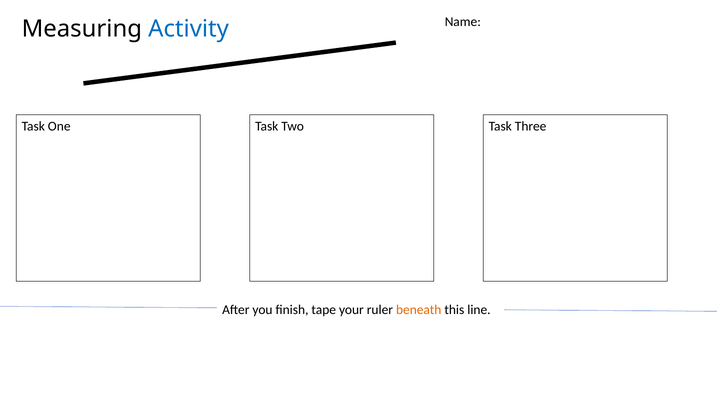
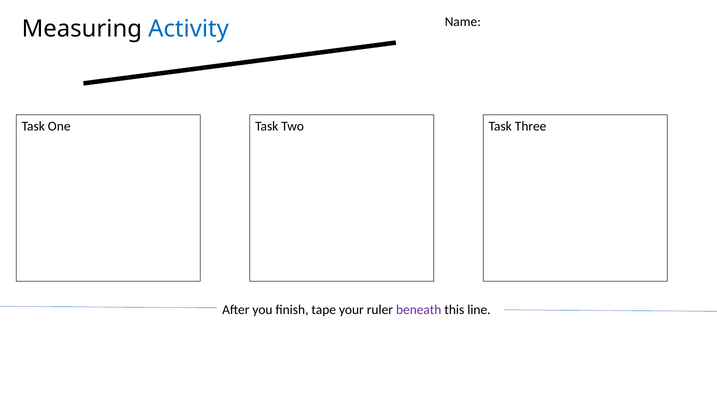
beneath colour: orange -> purple
